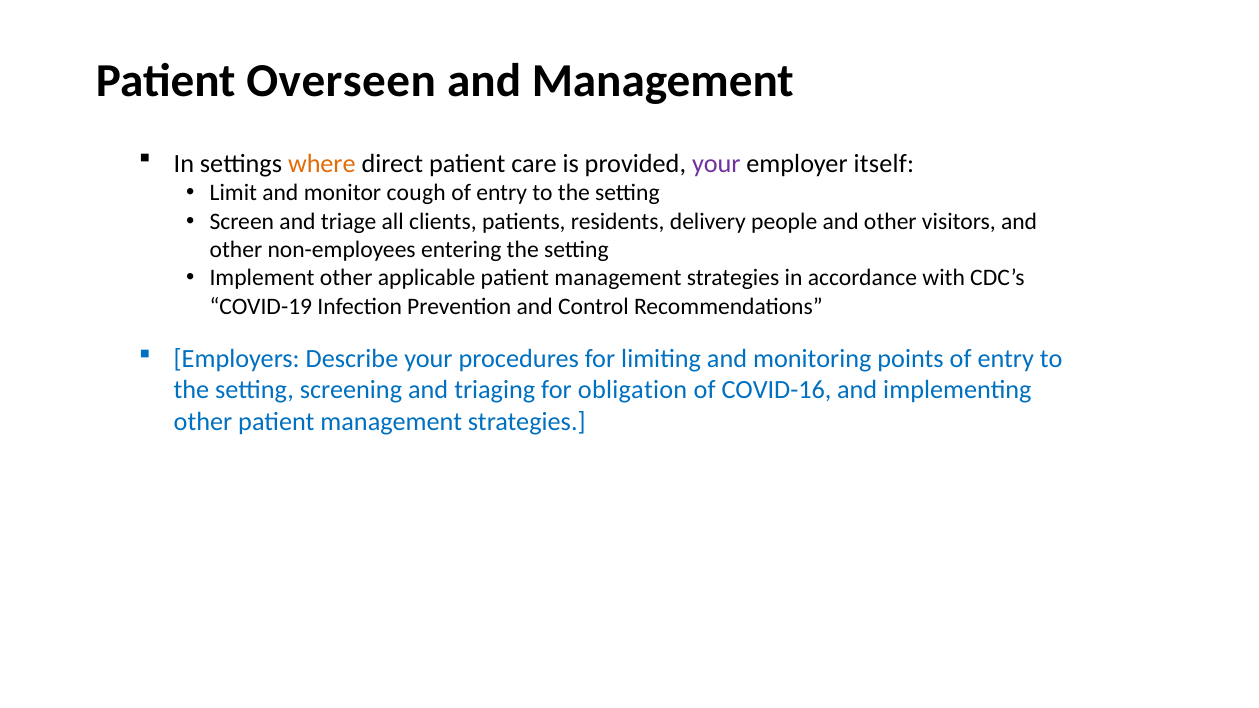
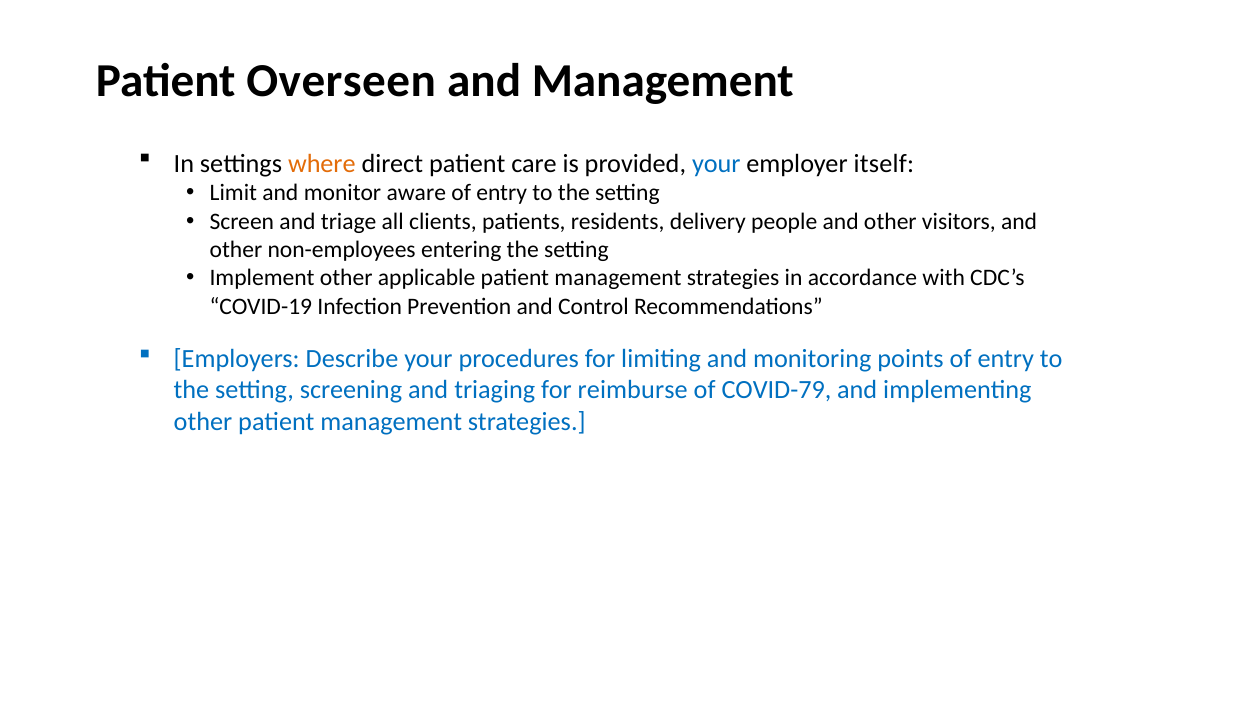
your at (716, 164) colour: purple -> blue
cough: cough -> aware
obligation: obligation -> reimburse
COVID-16: COVID-16 -> COVID-79
